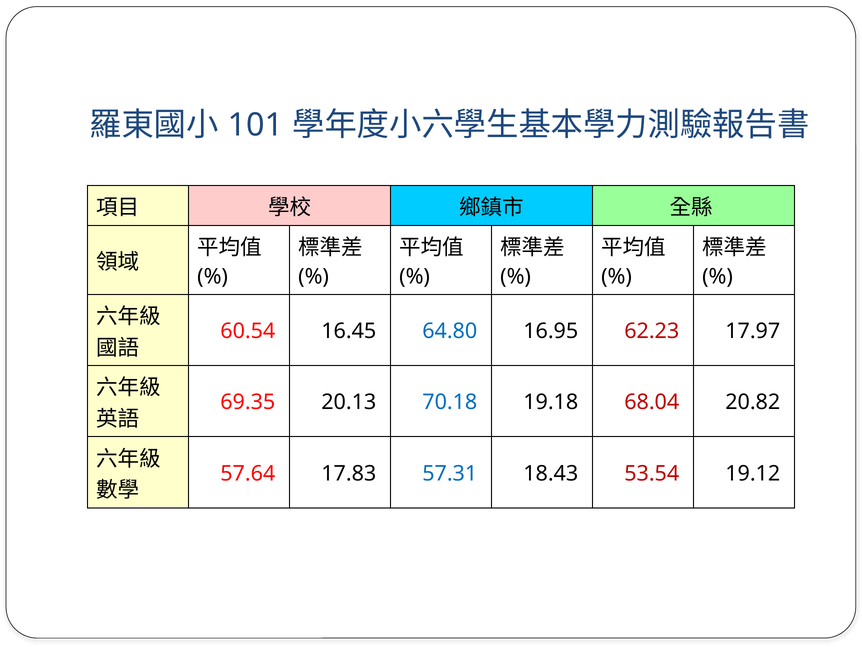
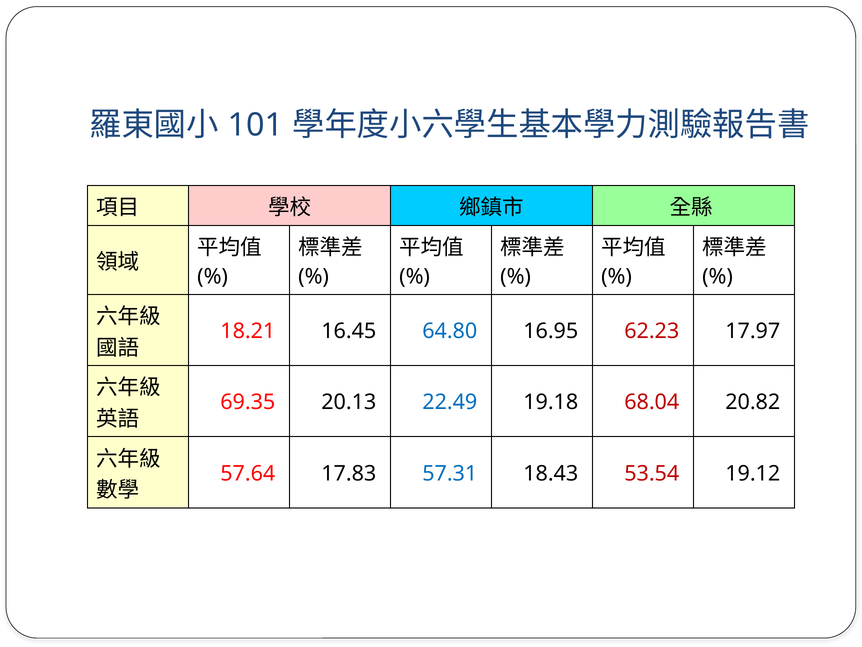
60.54: 60.54 -> 18.21
70.18: 70.18 -> 22.49
